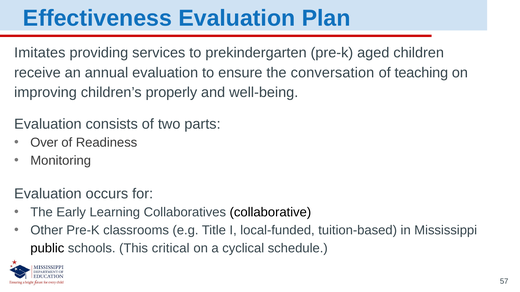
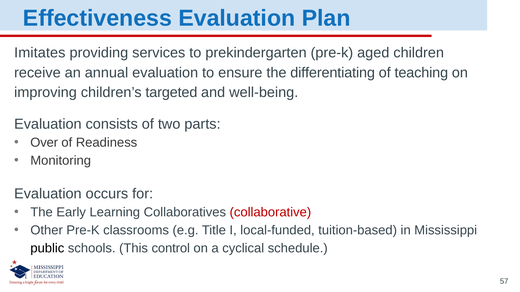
conversation: conversation -> differentiating
properly: properly -> targeted
collaborative colour: black -> red
critical: critical -> control
